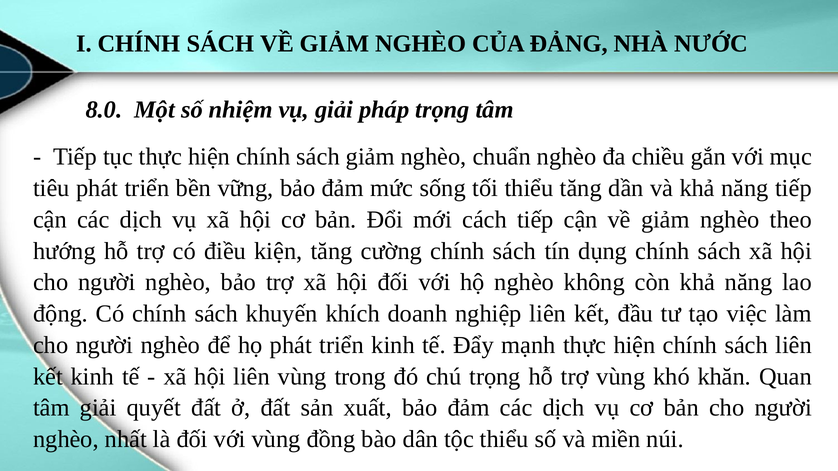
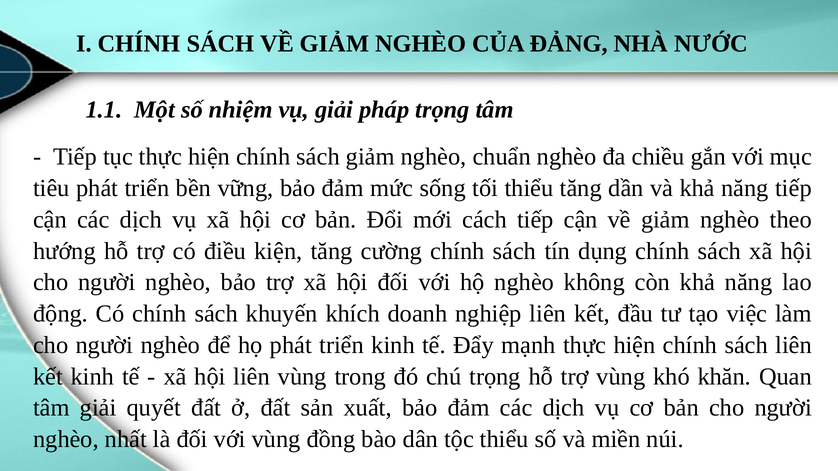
8.0: 8.0 -> 1.1
